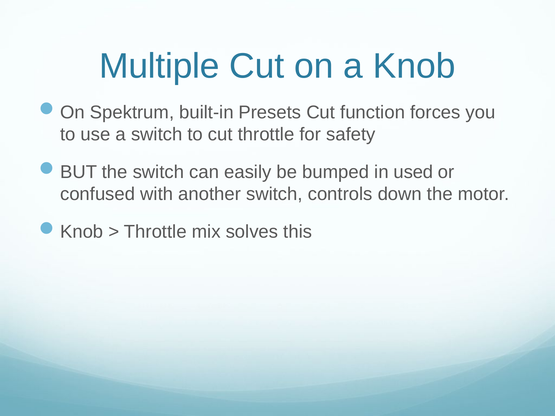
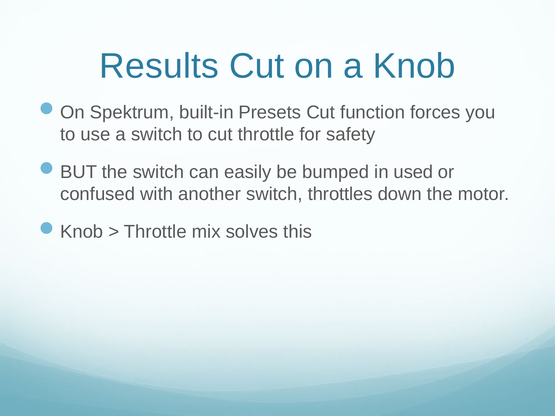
Multiple: Multiple -> Results
controls: controls -> throttles
